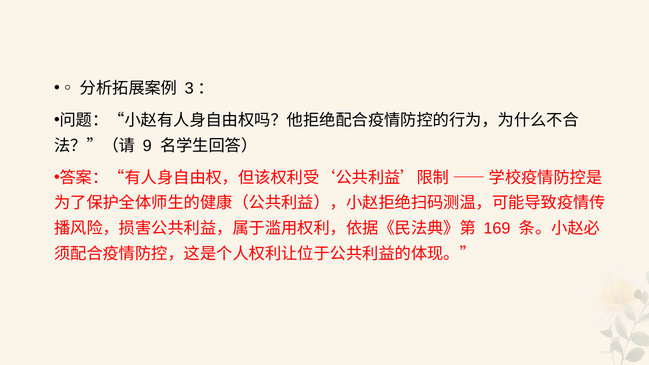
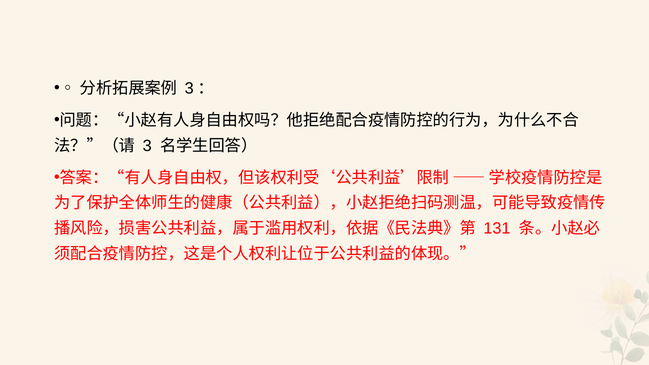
9: 9 -> 3
169: 169 -> 131
